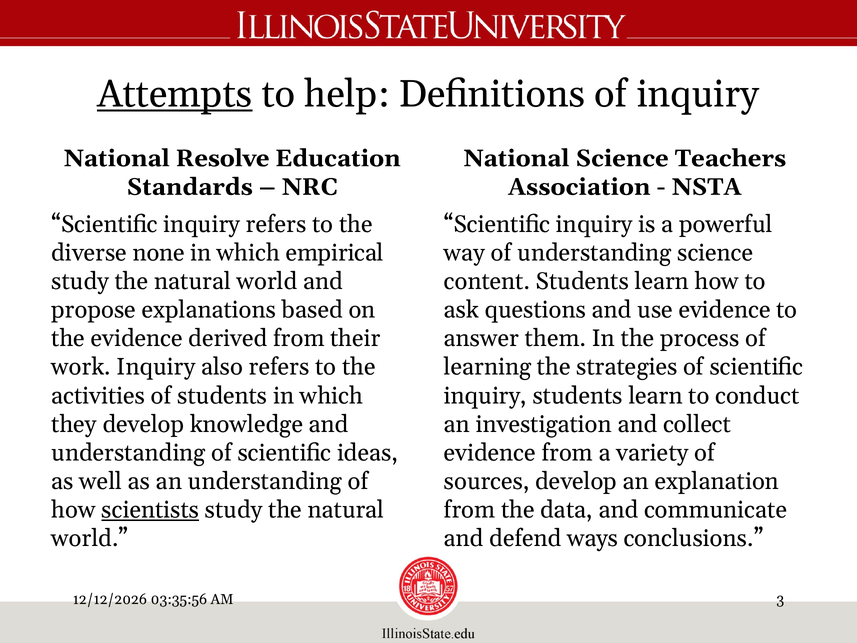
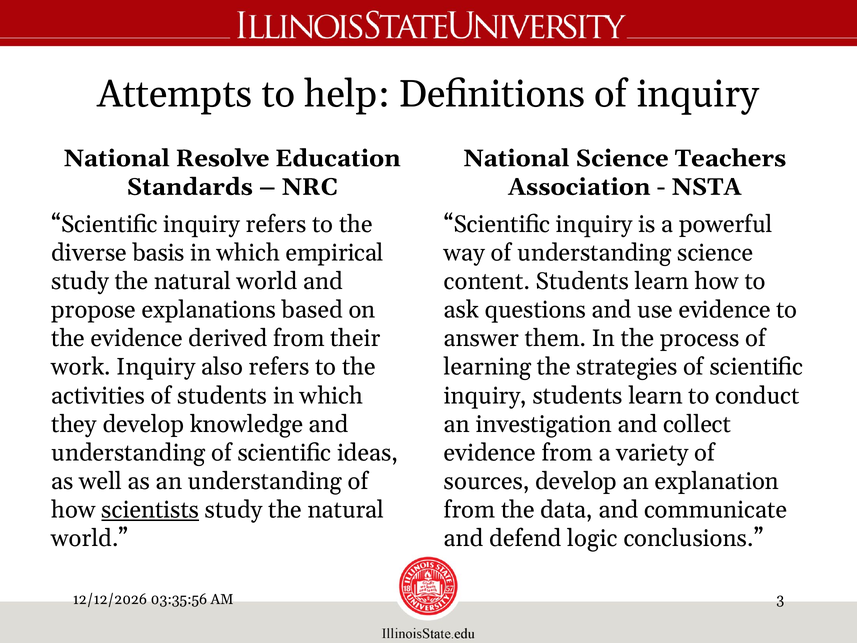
Attempts underline: present -> none
none: none -> basis
ways: ways -> logic
